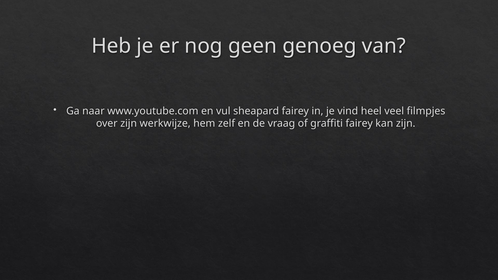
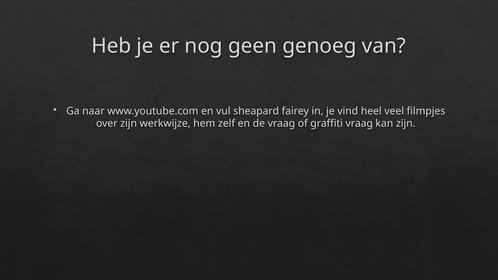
graffiti fairey: fairey -> vraag
